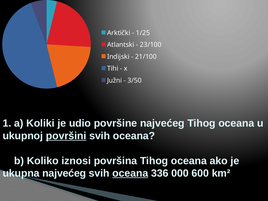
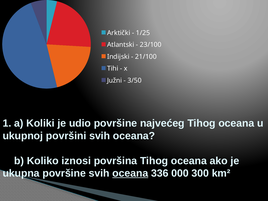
površini underline: present -> none
ukupna najvećeg: najvećeg -> površine
600: 600 -> 300
